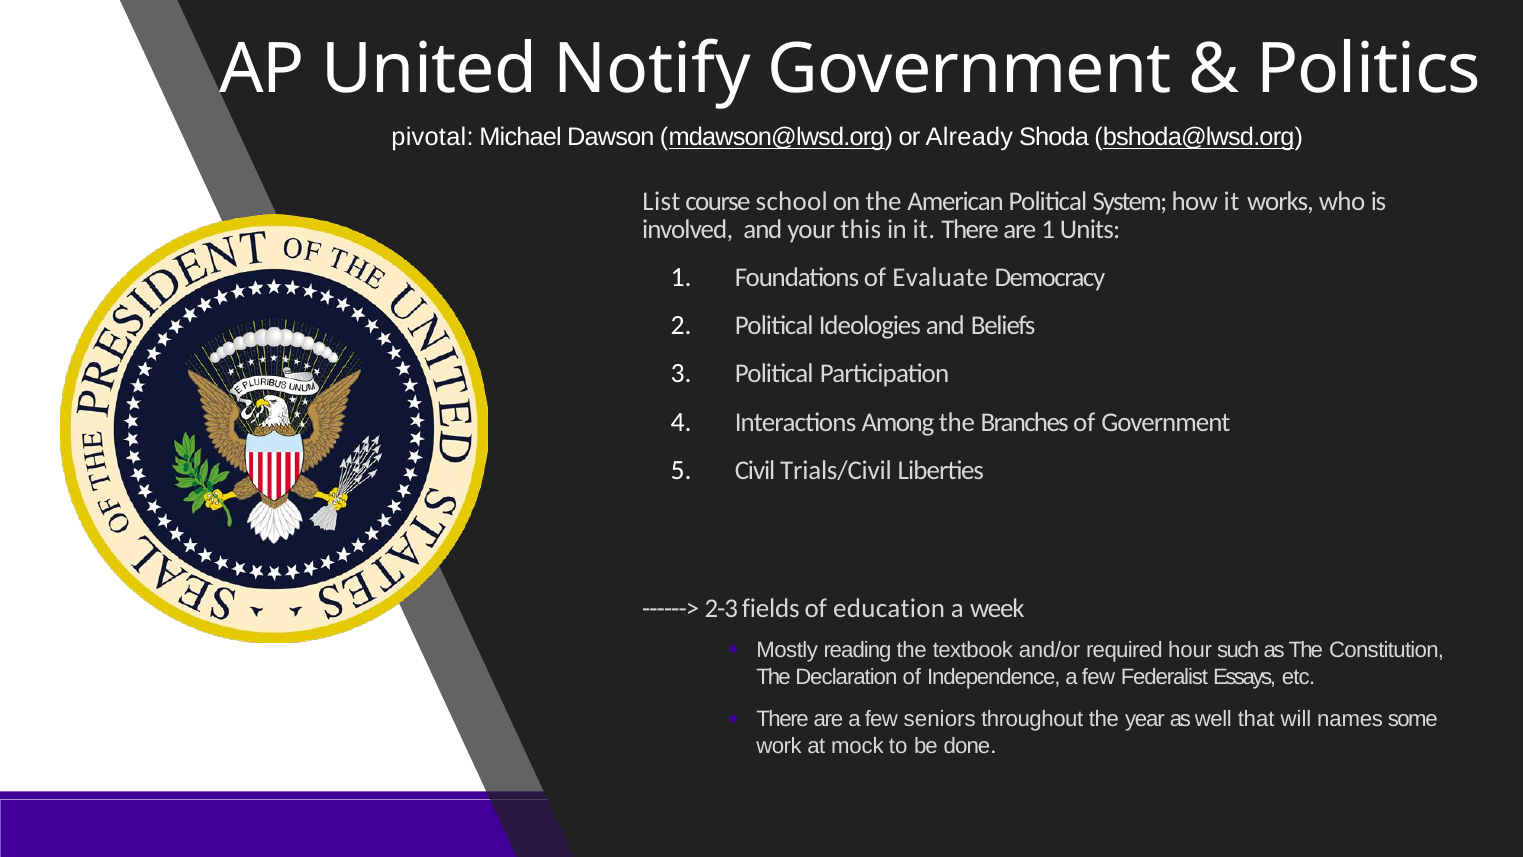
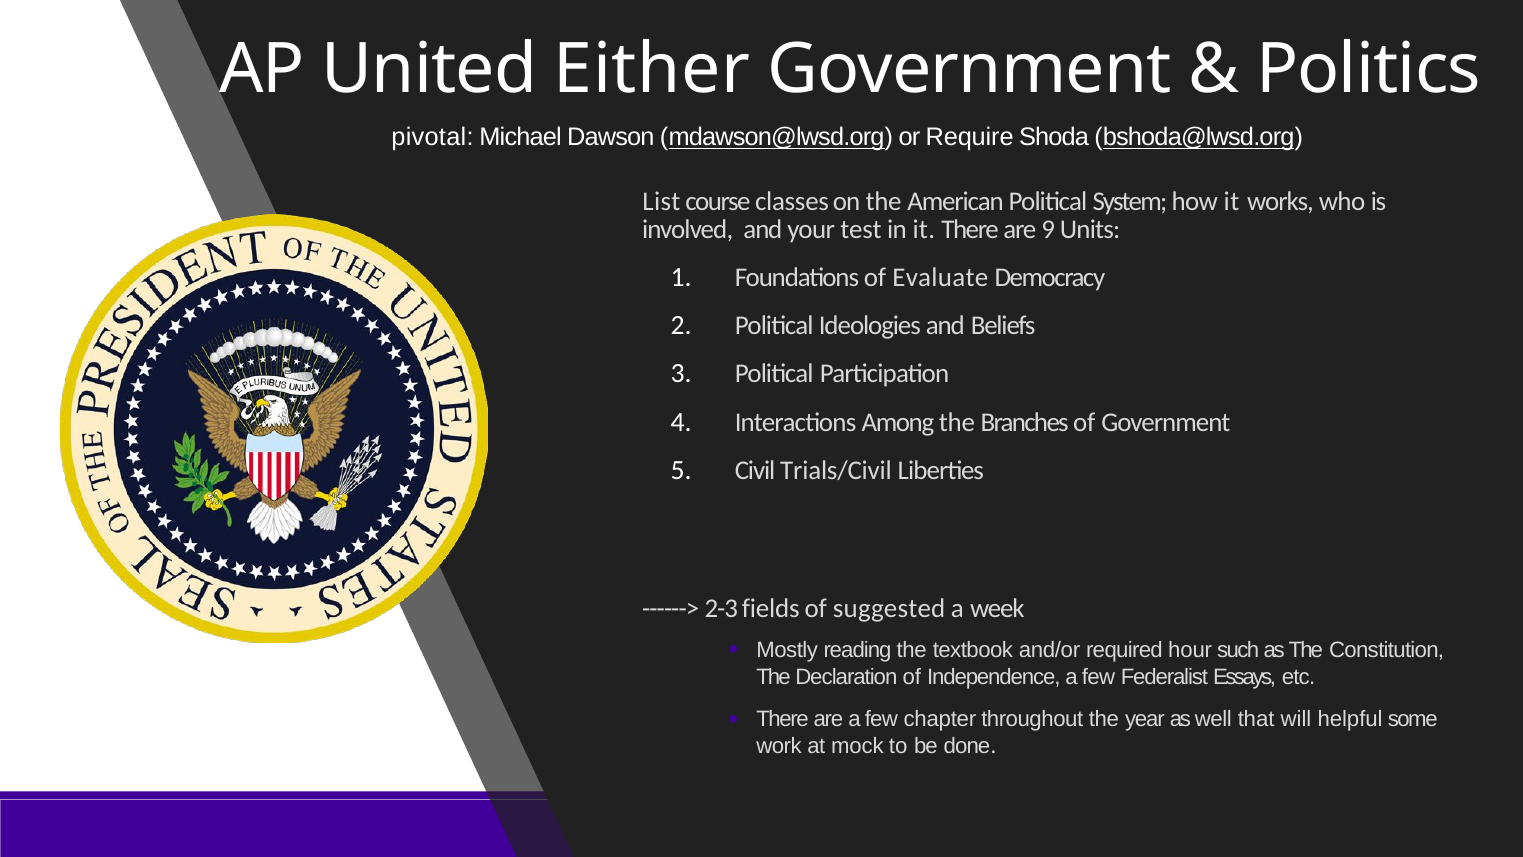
Notify: Notify -> Either
Already: Already -> Require
school: school -> classes
this: this -> test
are 1: 1 -> 9
education: education -> suggested
seniors: seniors -> chapter
names: names -> helpful
